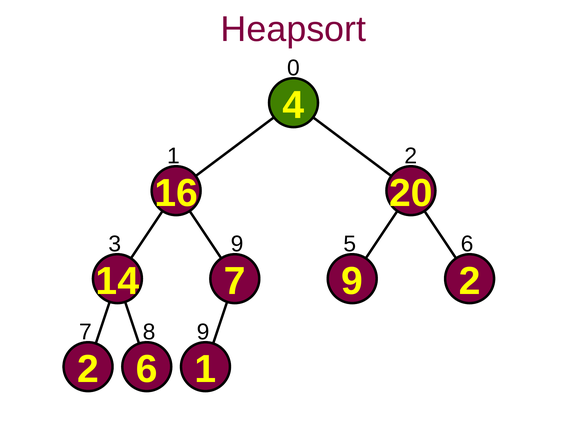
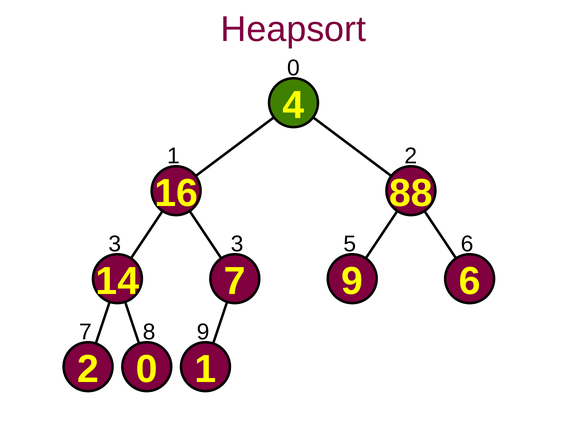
20: 20 -> 88
3 9: 9 -> 3
9 2: 2 -> 6
2 6: 6 -> 0
